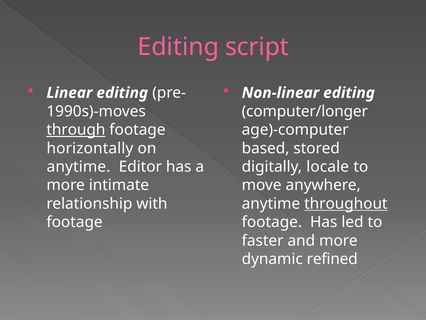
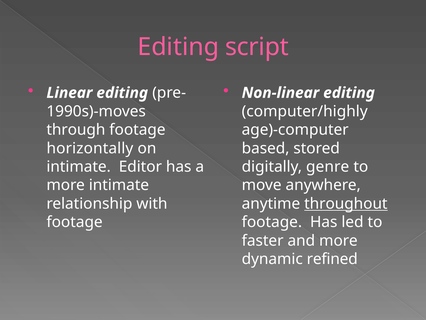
computer/longer: computer/longer -> computer/highly
through underline: present -> none
anytime at (79, 166): anytime -> intimate
locale: locale -> genre
